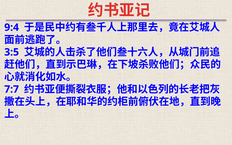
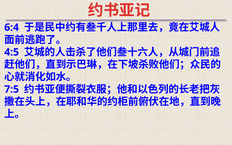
9:4: 9:4 -> 6:4
3:5: 3:5 -> 4:5
7:7: 7:7 -> 7:5
